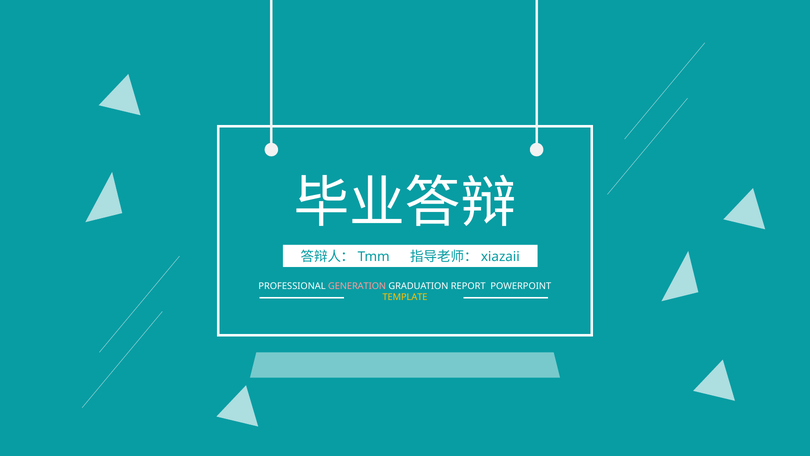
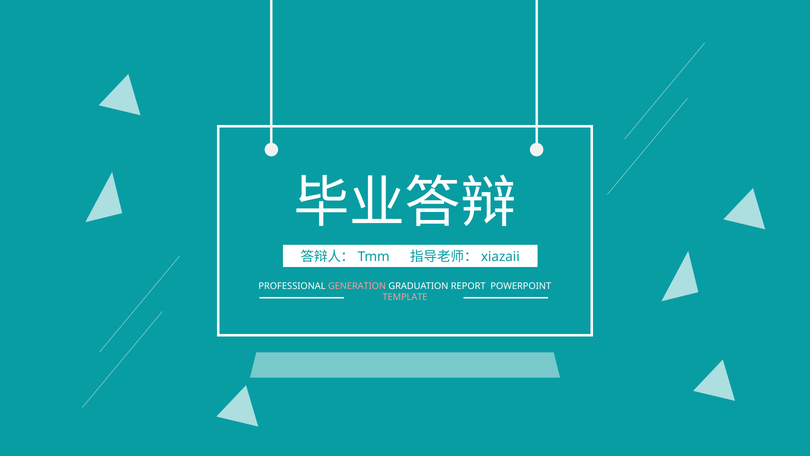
TEMPLATE colour: yellow -> pink
